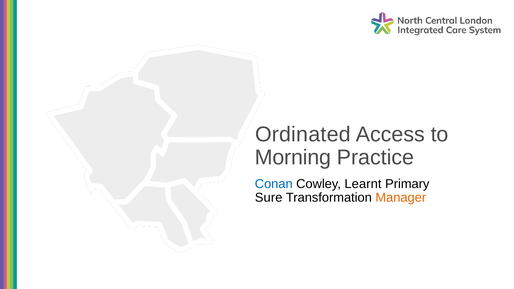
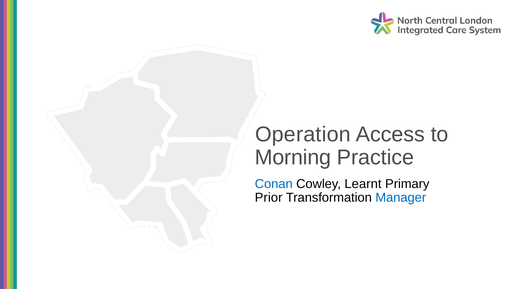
Ordinated: Ordinated -> Operation
Sure: Sure -> Prior
Manager colour: orange -> blue
